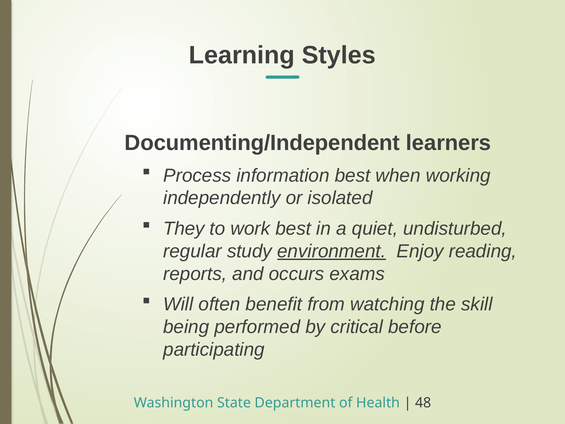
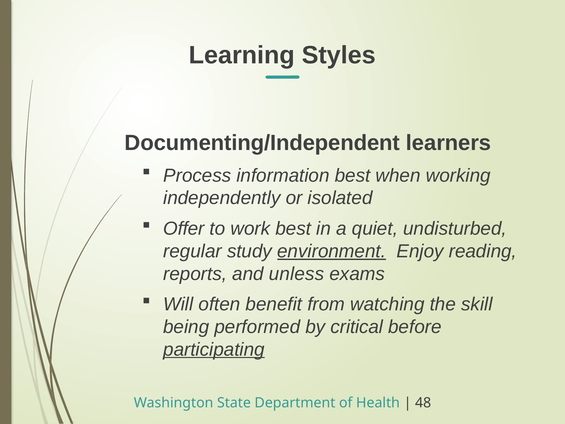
They: They -> Offer
occurs: occurs -> unless
participating underline: none -> present
